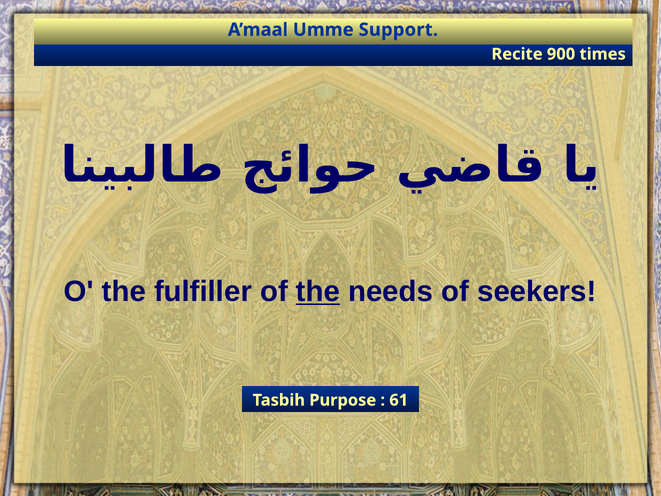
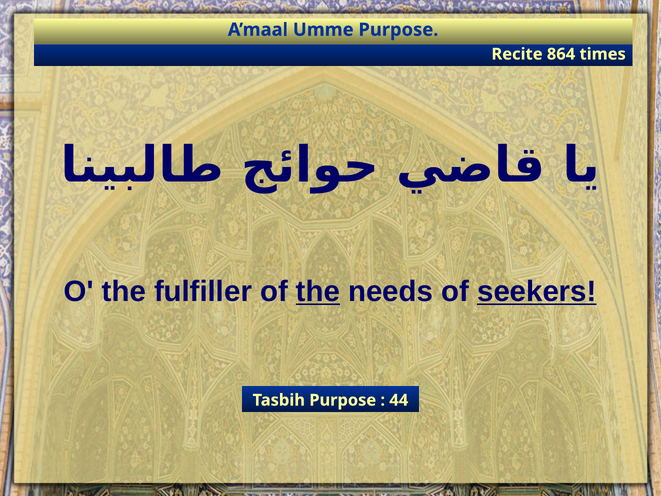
Umme Support: Support -> Purpose
900: 900 -> 864
seekers underline: none -> present
61: 61 -> 44
